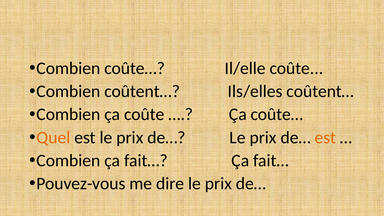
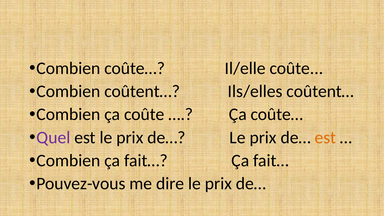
Quel colour: orange -> purple
